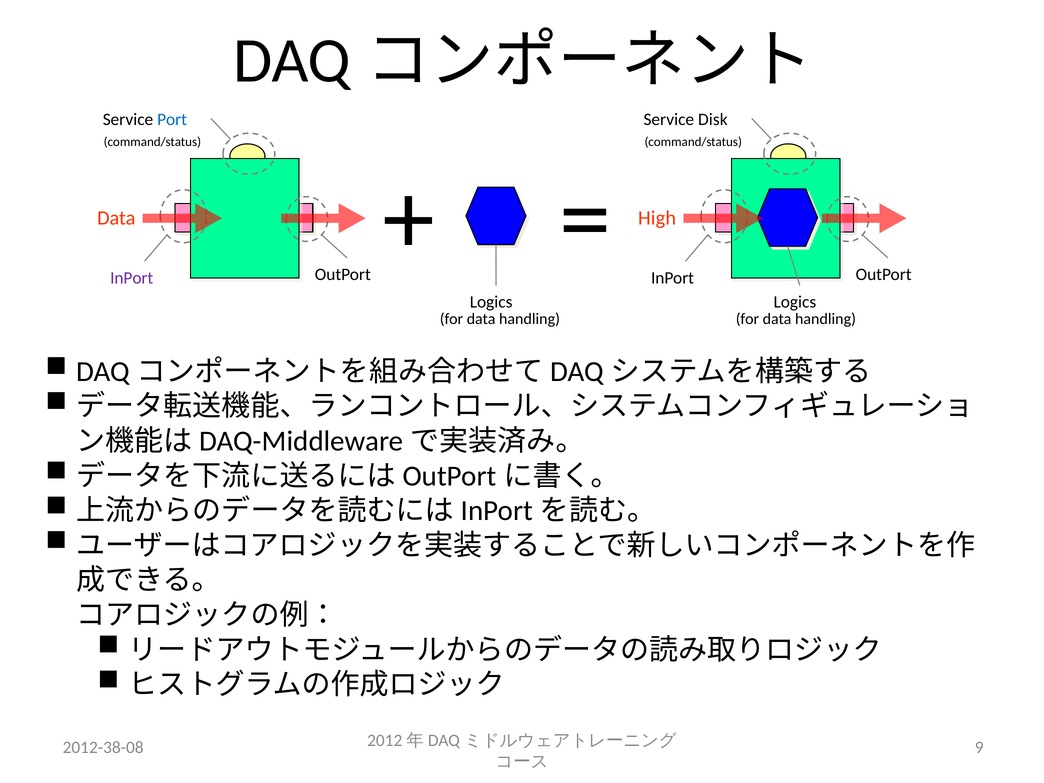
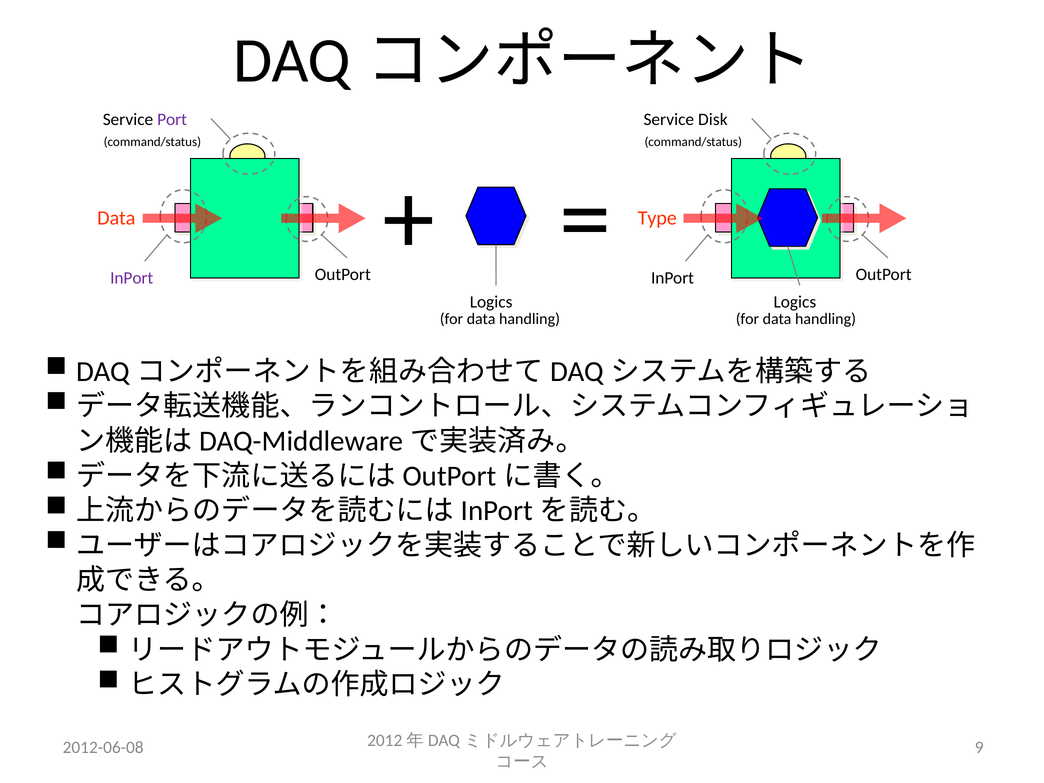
Port colour: blue -> purple
High: High -> Type
2012-38-08: 2012-38-08 -> 2012-06-08
